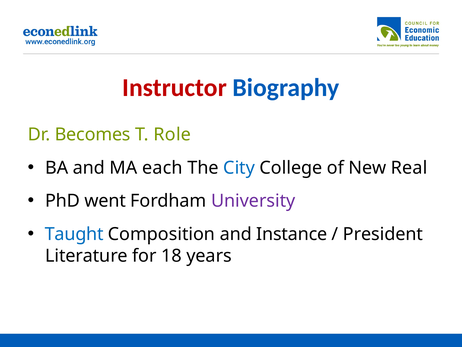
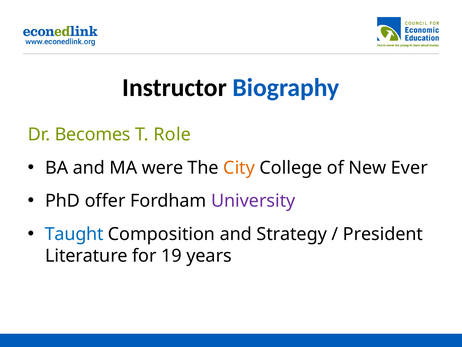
Instructor colour: red -> black
each: each -> were
City colour: blue -> orange
Real: Real -> Ever
went: went -> offer
Instance: Instance -> Strategy
18: 18 -> 19
